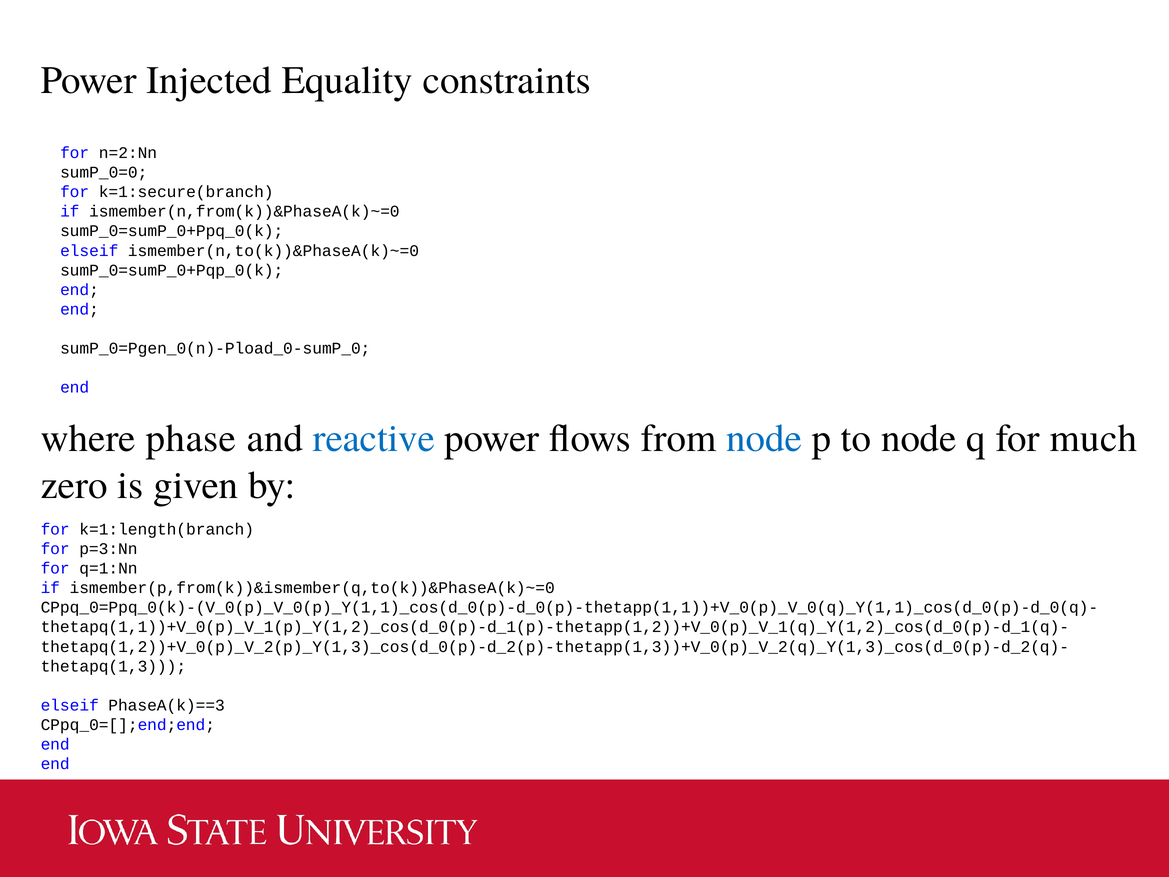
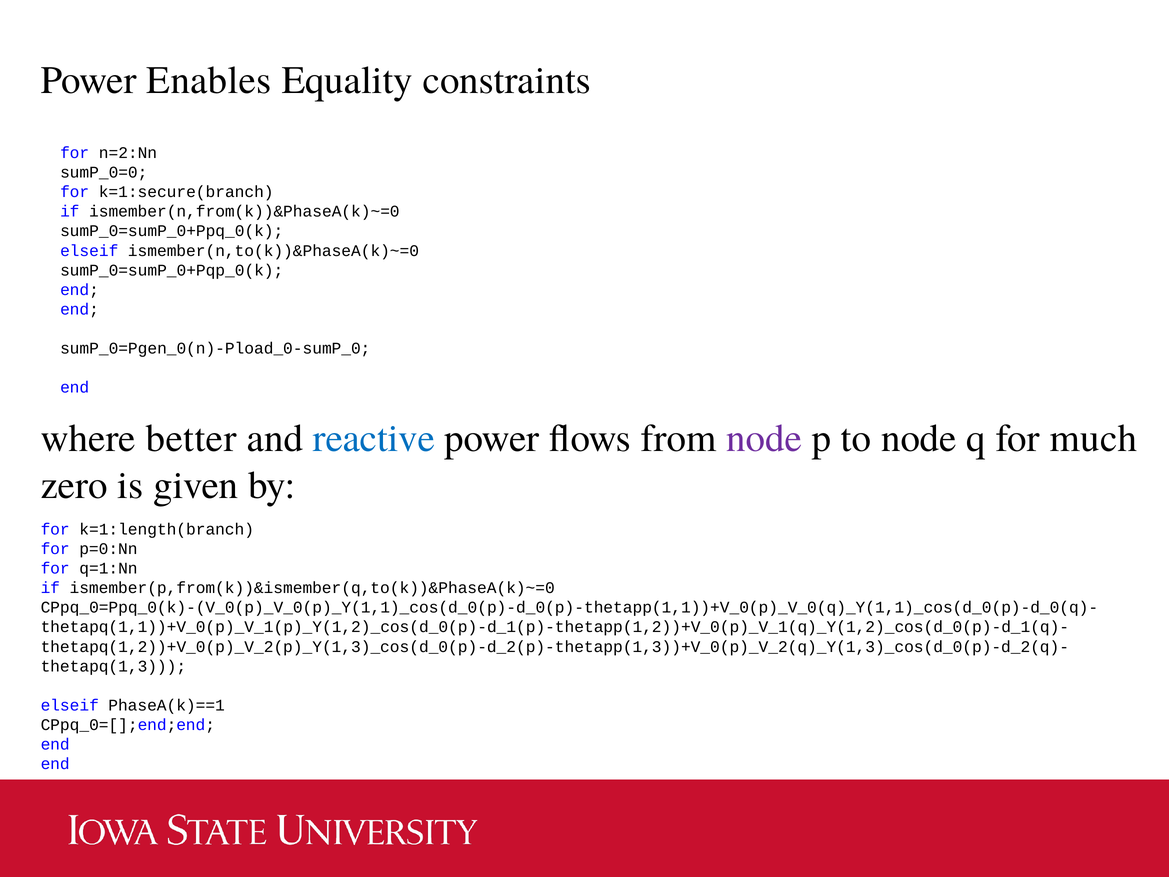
Injected: Injected -> Enables
phase: phase -> better
node at (764, 438) colour: blue -> purple
p=3:Nn: p=3:Nn -> p=0:Nn
PhaseA(k)==3: PhaseA(k)==3 -> PhaseA(k)==1
